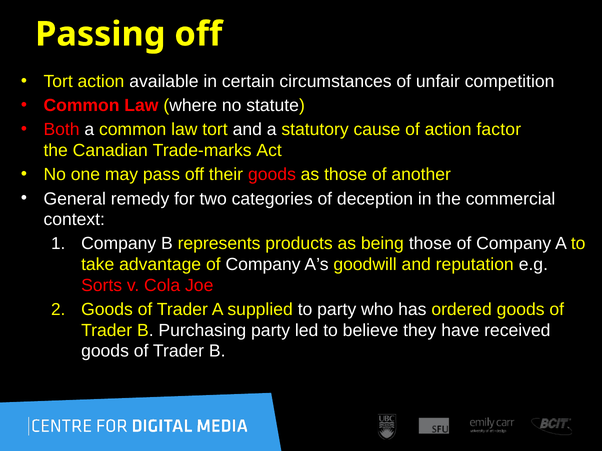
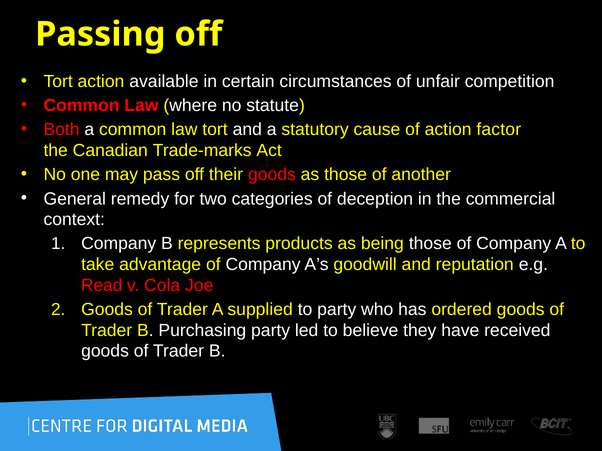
Sorts: Sorts -> Read
